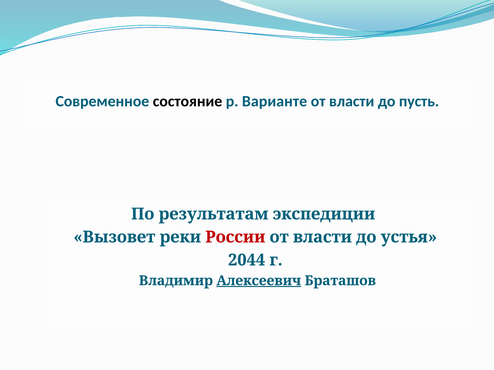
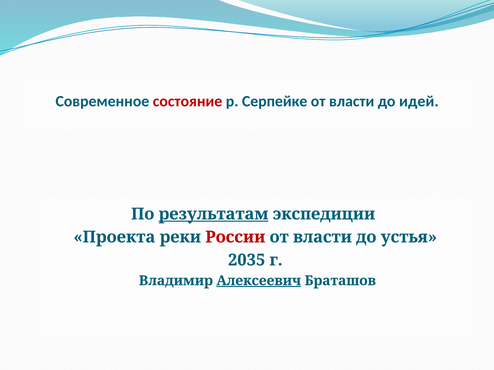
состояние colour: black -> red
Варианте: Варианте -> Серпейке
пусть: пусть -> идей
результатам underline: none -> present
Вызовет: Вызовет -> Проекта
2044: 2044 -> 2035
